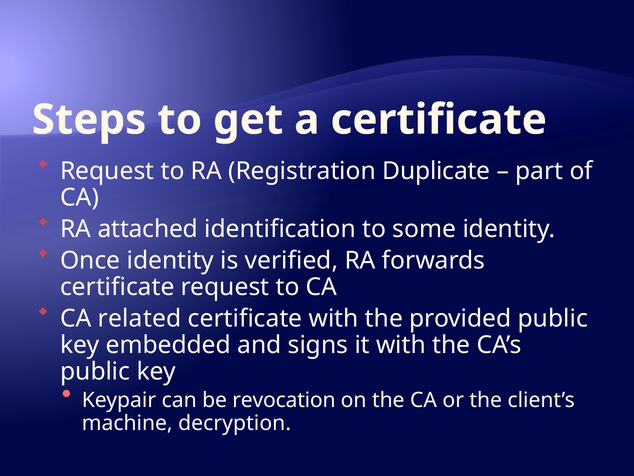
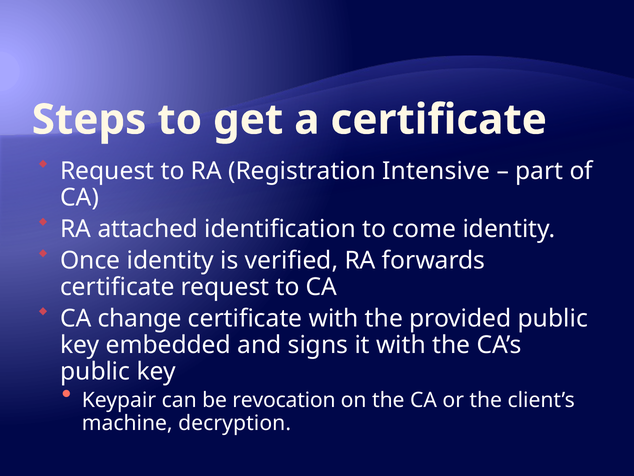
Duplicate: Duplicate -> Intensive
some: some -> come
related: related -> change
